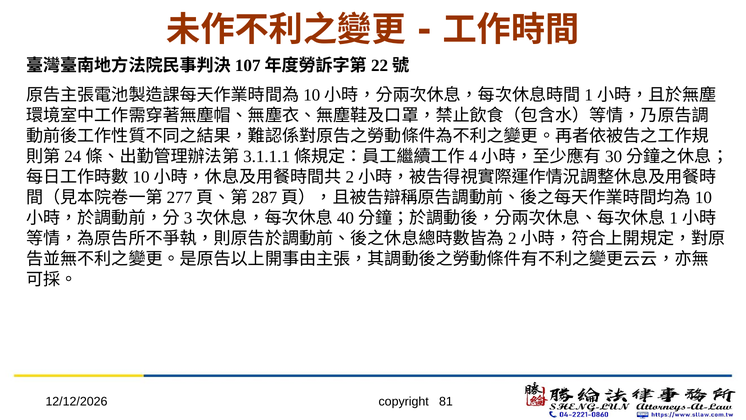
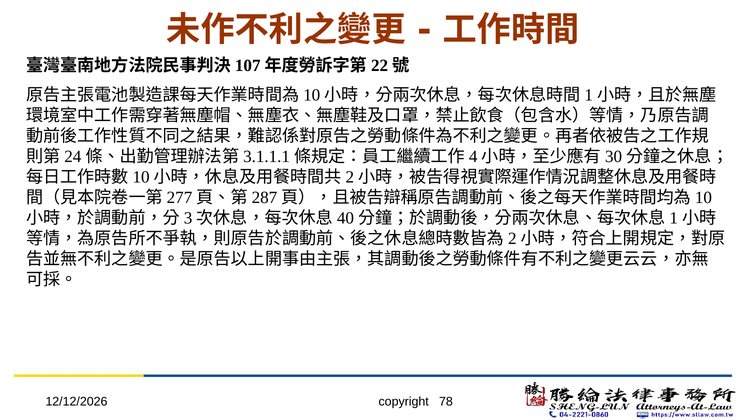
81: 81 -> 78
